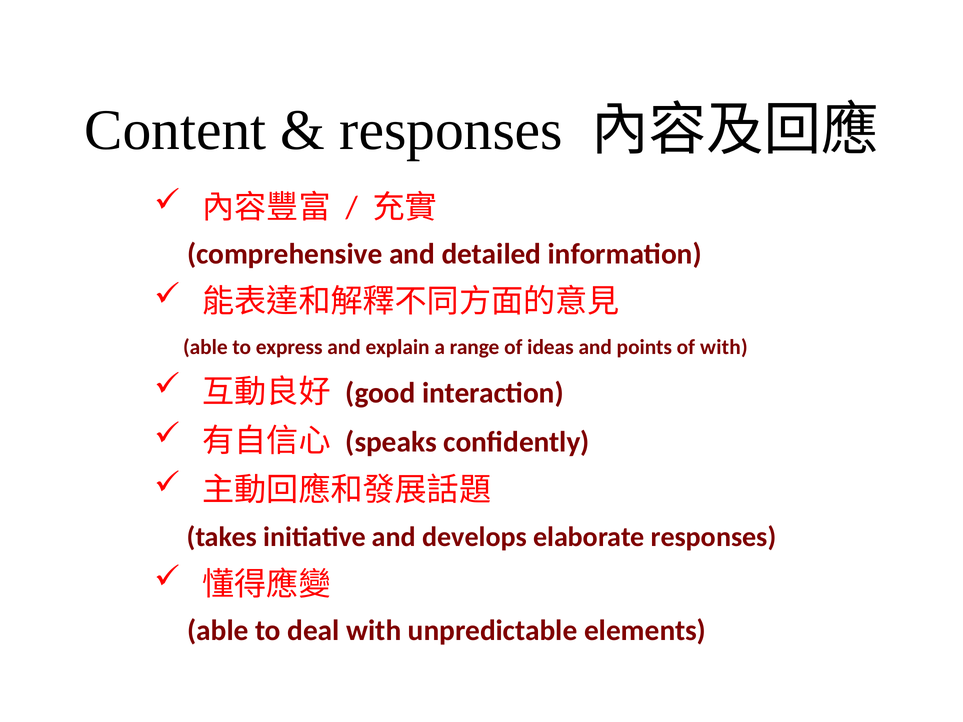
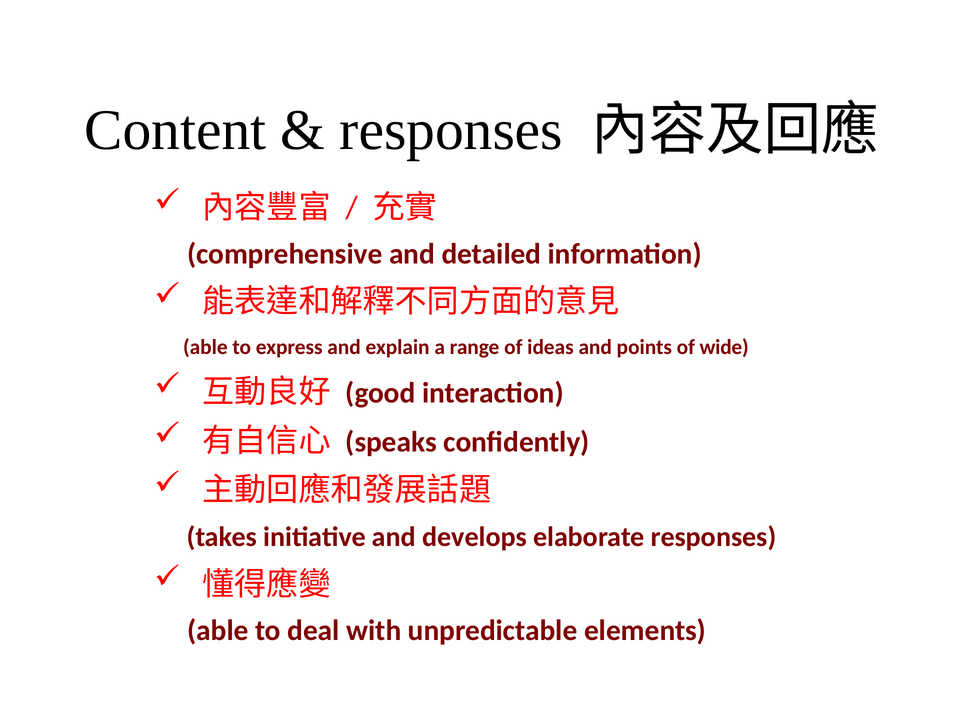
of with: with -> wide
